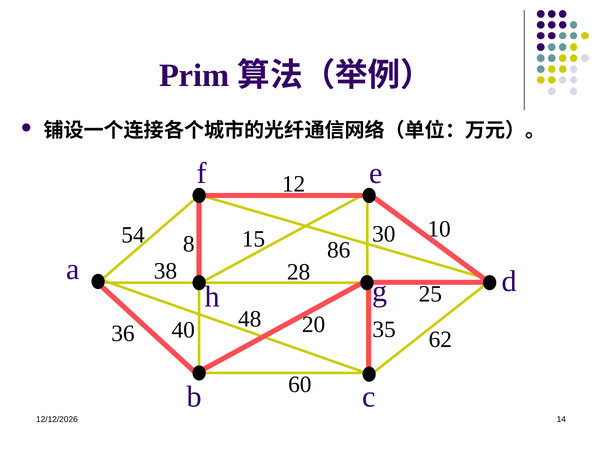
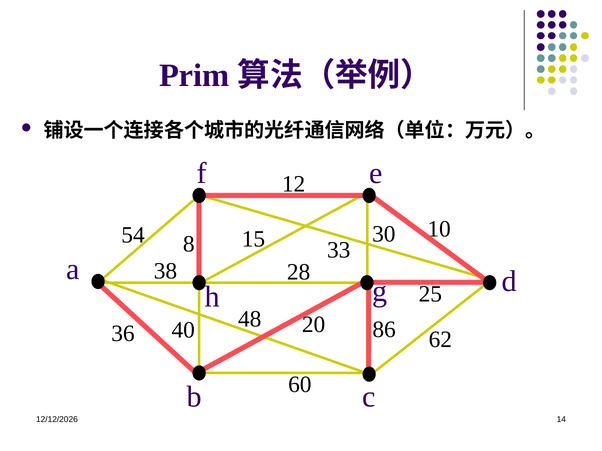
86: 86 -> 33
35: 35 -> 86
